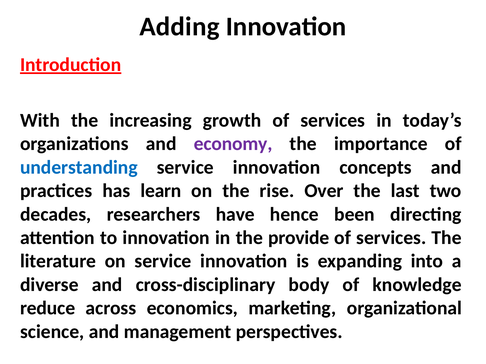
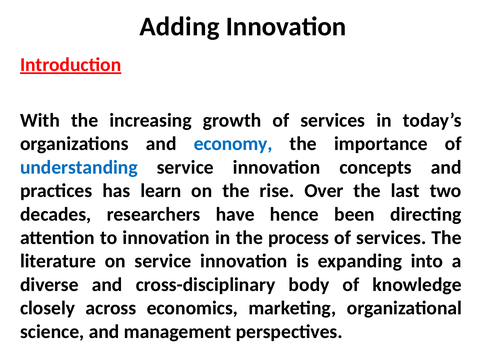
economy colour: purple -> blue
provide: provide -> process
reduce: reduce -> closely
